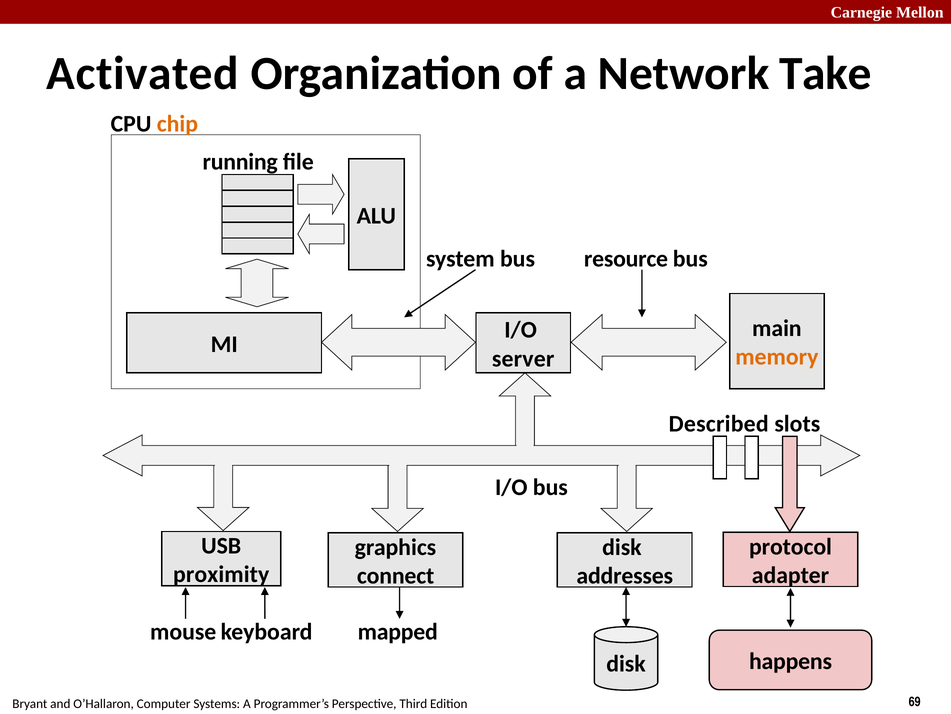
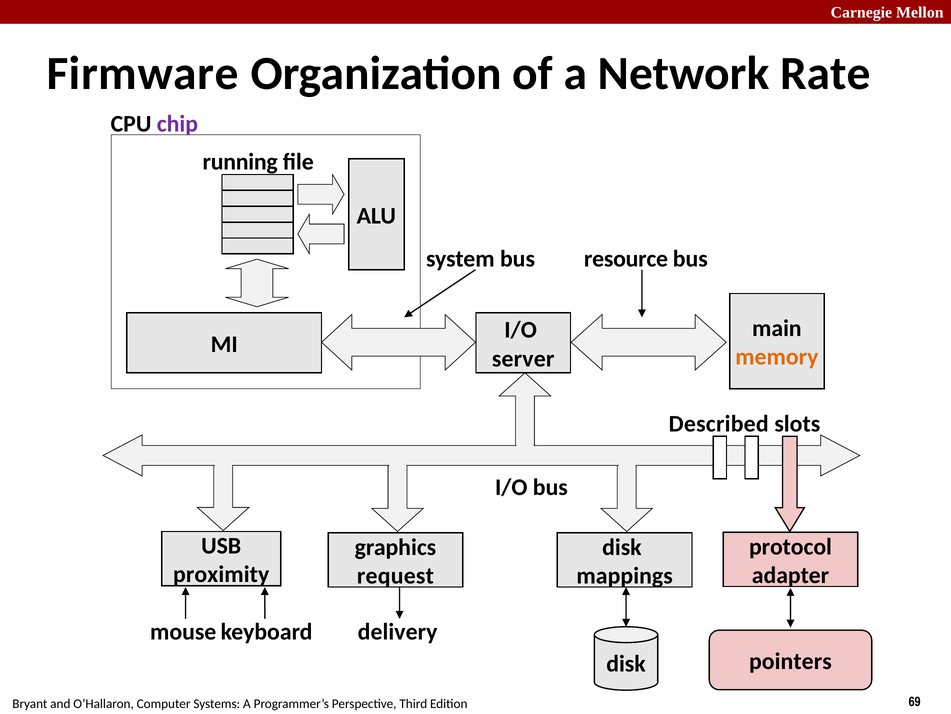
Activated: Activated -> Firmware
Take: Take -> Rate
chip colour: orange -> purple
connect: connect -> request
addresses: addresses -> mappings
mapped: mapped -> delivery
happens: happens -> pointers
